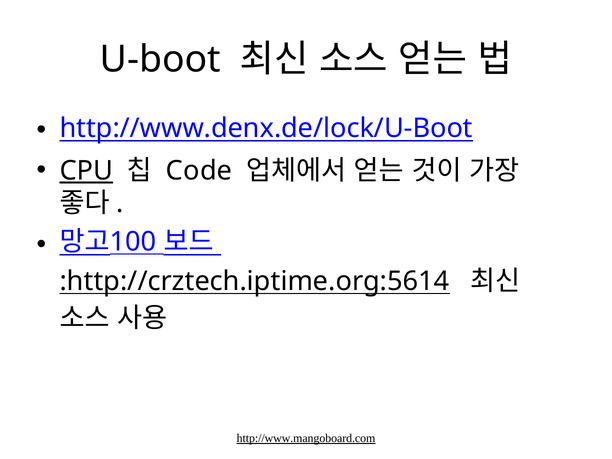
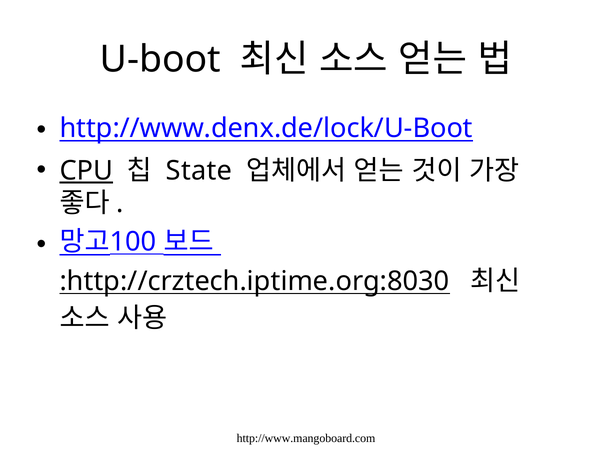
Code: Code -> State
:http://crztech.iptime.org:5614: :http://crztech.iptime.org:5614 -> :http://crztech.iptime.org:8030
http://www.mangoboard.com underline: present -> none
